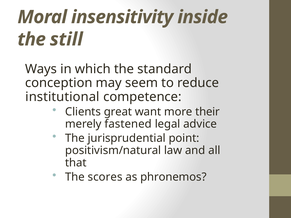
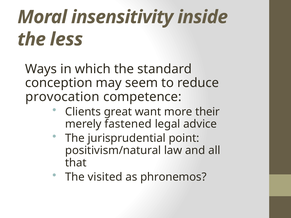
still: still -> less
institutional: institutional -> provocation
scores: scores -> visited
